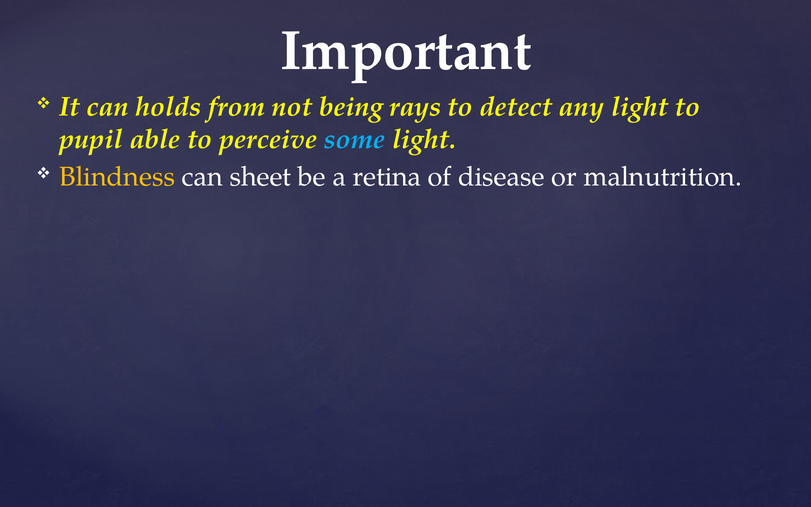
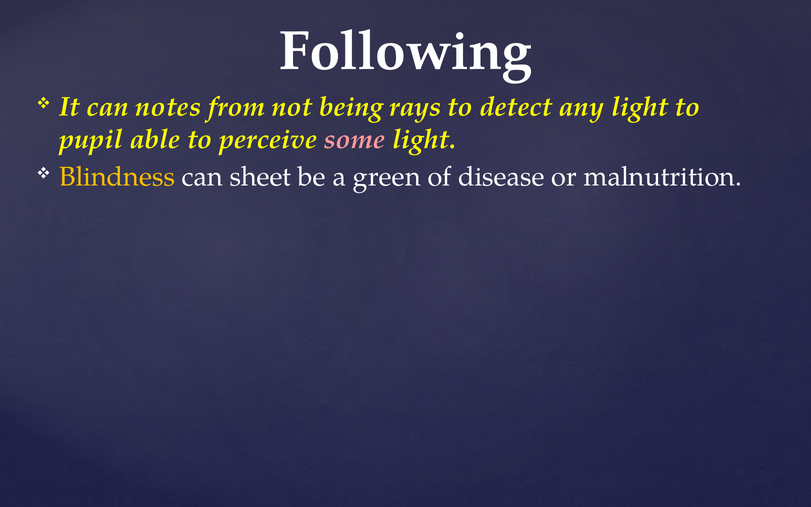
Important: Important -> Following
holds: holds -> notes
some colour: light blue -> pink
retina: retina -> green
